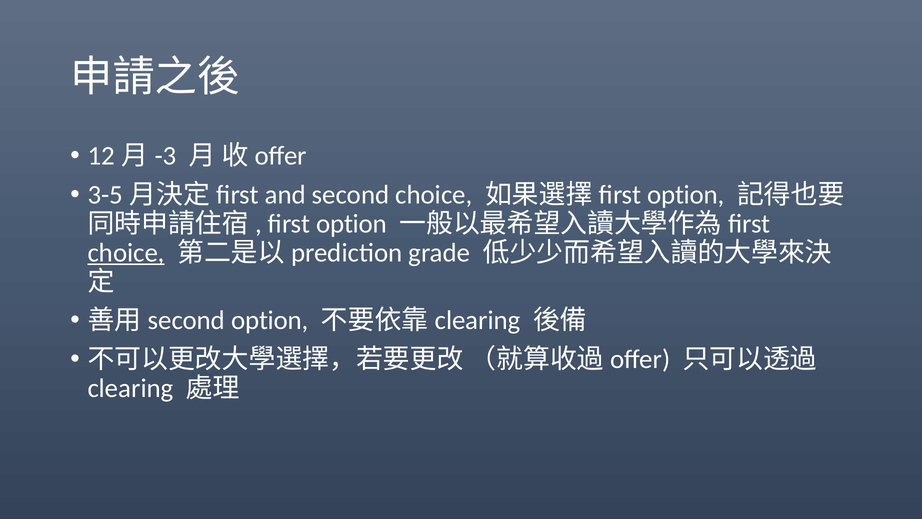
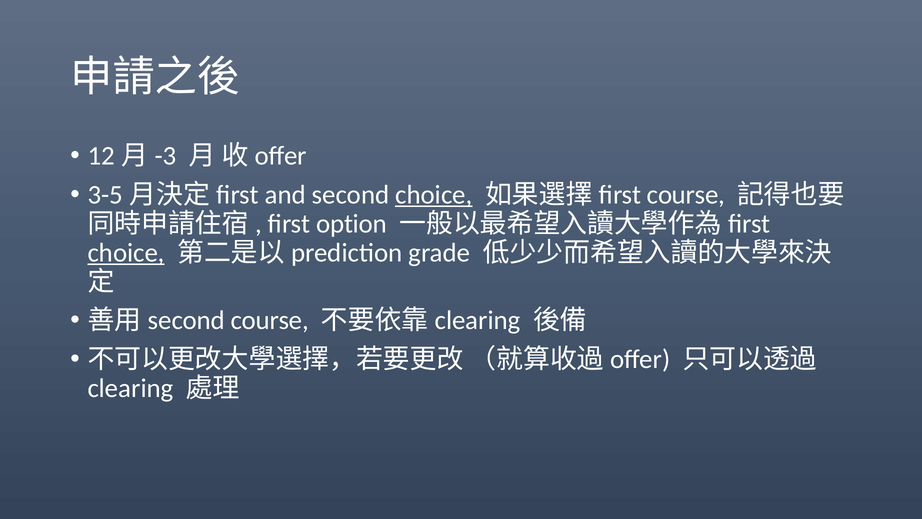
choice at (434, 195) underline: none -> present
option at (686, 195): option -> course
option at (270, 320): option -> course
